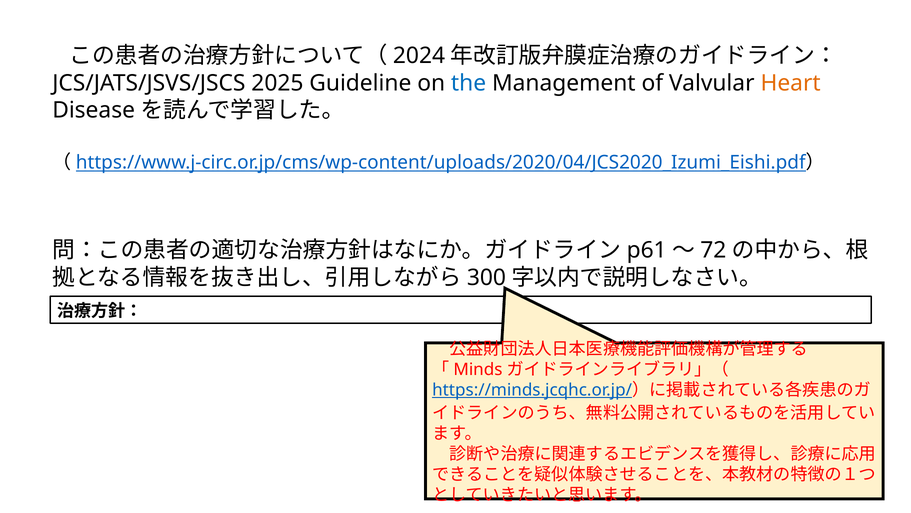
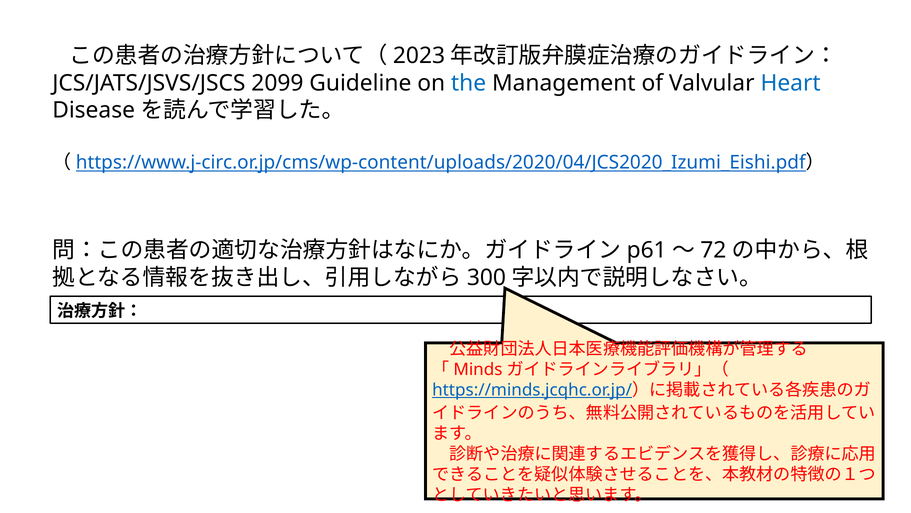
2024: 2024 -> 2023
2025: 2025 -> 2099
Heart colour: orange -> blue
